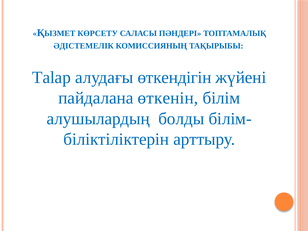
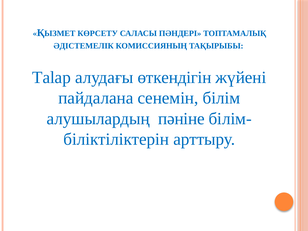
өткенін: өткенін -> сенемін
болды: болды -> пәніне
